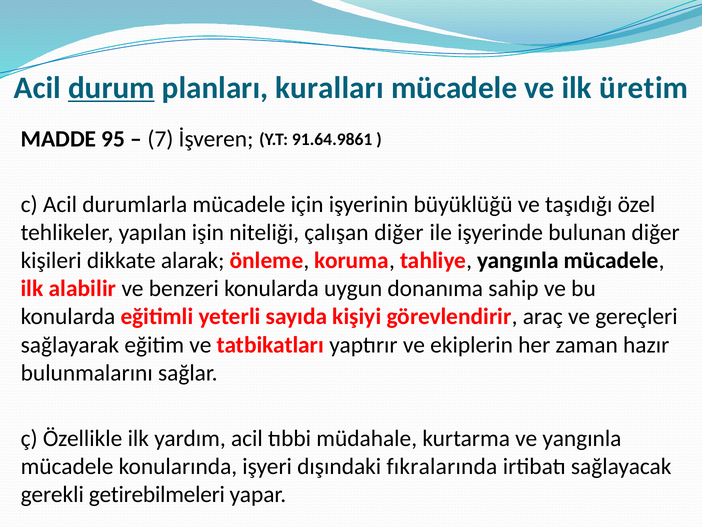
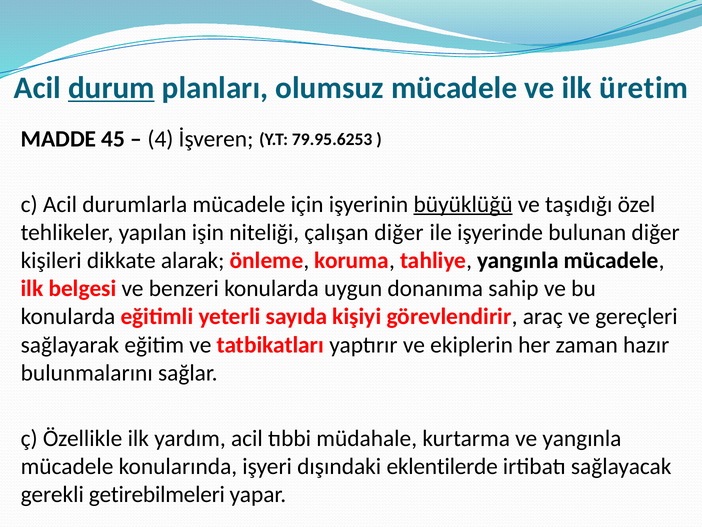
kuralları: kuralları -> olumsuz
95: 95 -> 45
7: 7 -> 4
91.64.9861: 91.64.9861 -> 79.95.6253
büyüklüğü underline: none -> present
alabilir: alabilir -> belgesi
fıkralarında: fıkralarında -> eklentilerde
